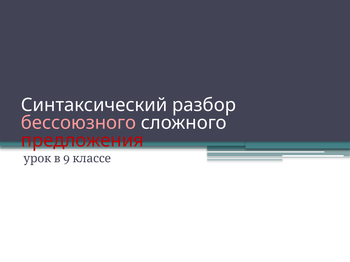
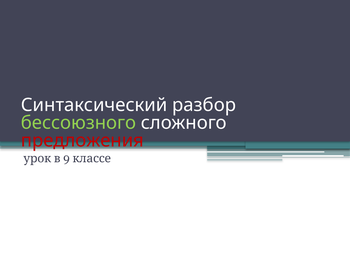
бессоюзного colour: pink -> light green
